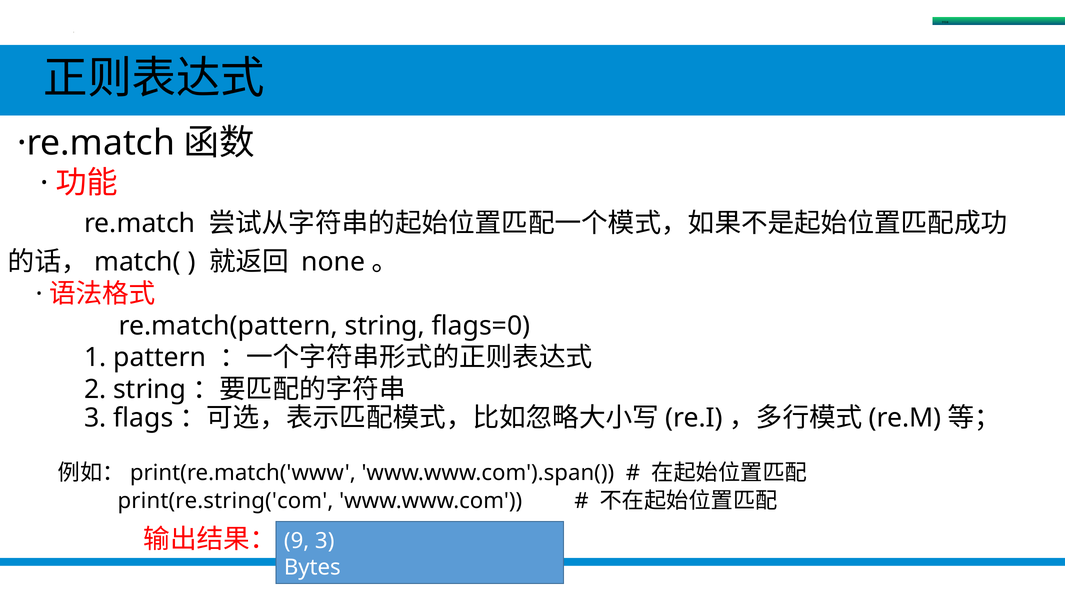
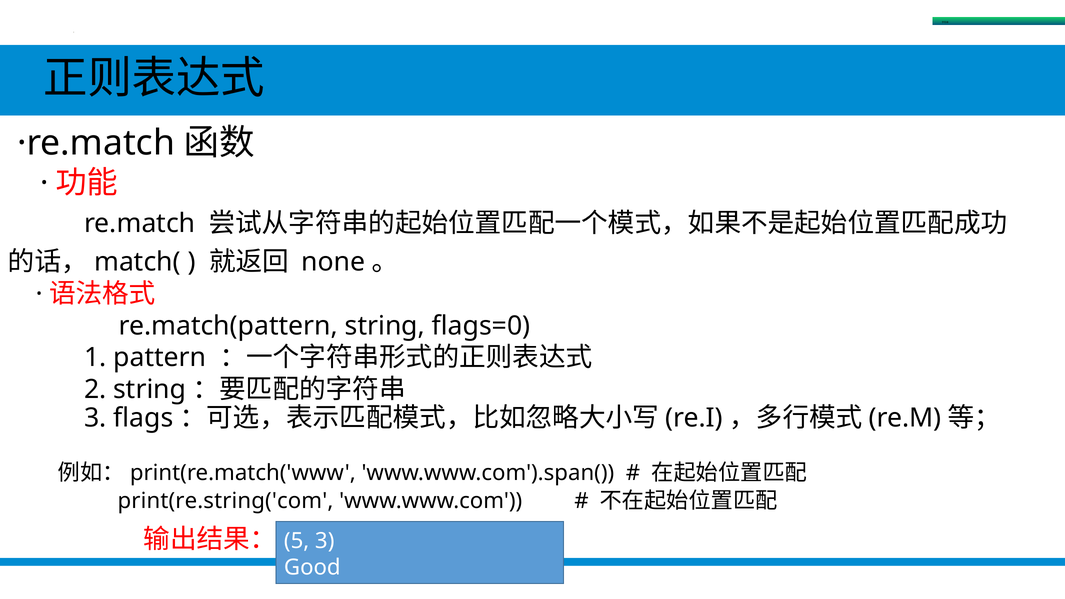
9: 9 -> 5
Bytes: Bytes -> Good
